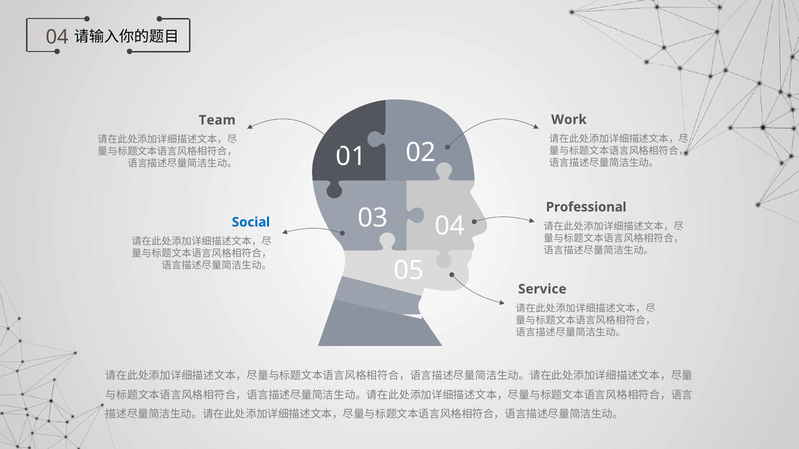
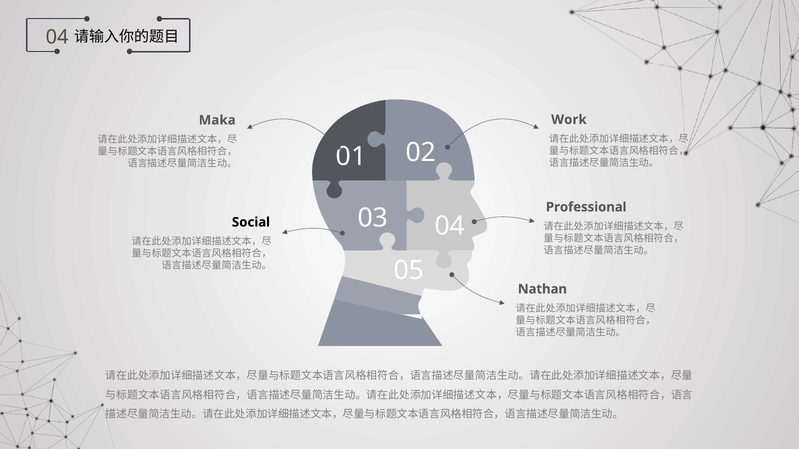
Team: Team -> Maka
Social colour: blue -> black
Service: Service -> Nathan
